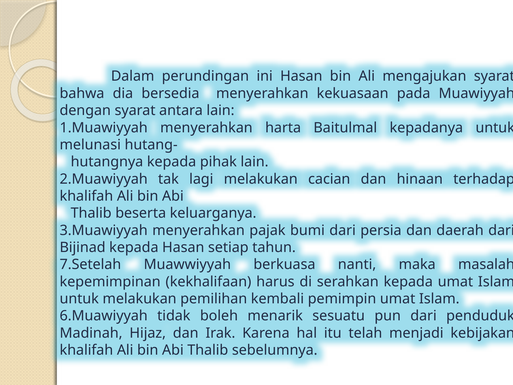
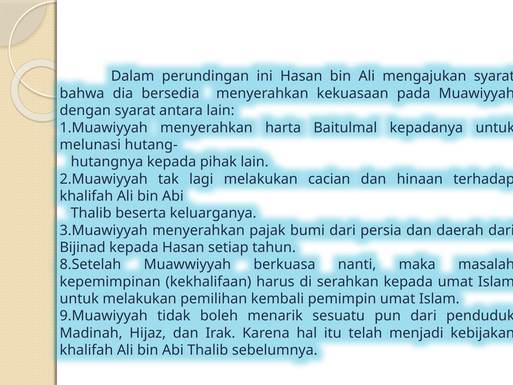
7.Setelah: 7.Setelah -> 8.Setelah
6.Muawiyyah: 6.Muawiyyah -> 9.Muawiyyah
